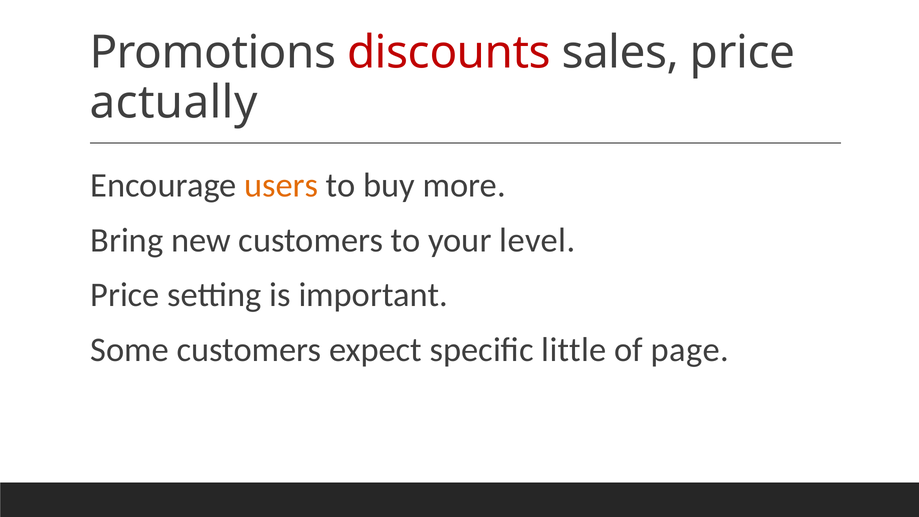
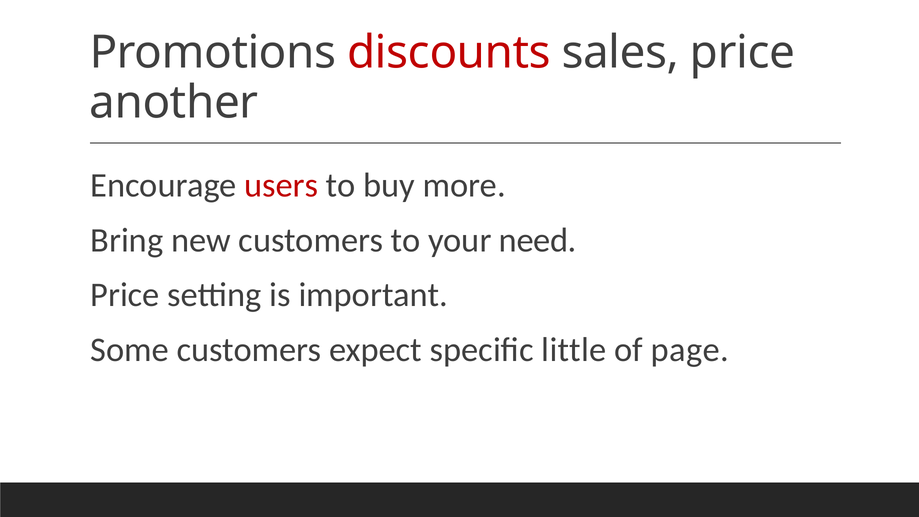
actually: actually -> another
users colour: orange -> red
level: level -> need
